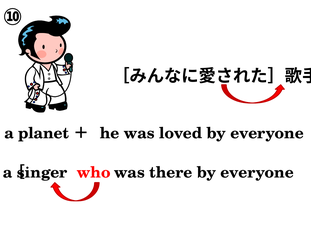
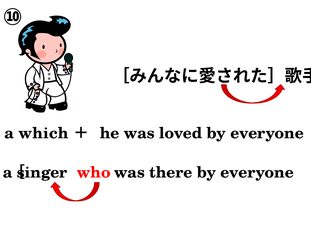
planet: planet -> which
